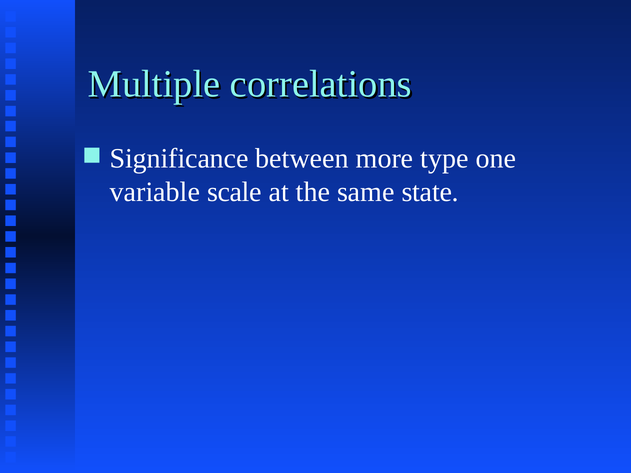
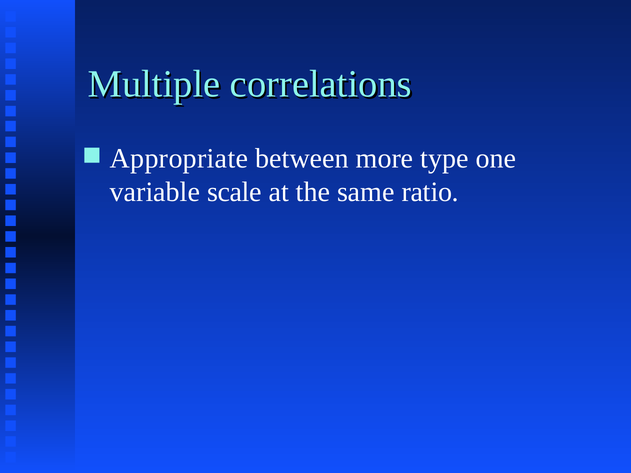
Significance: Significance -> Appropriate
state: state -> ratio
